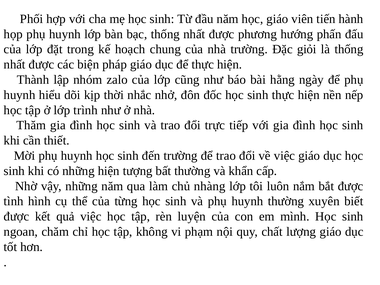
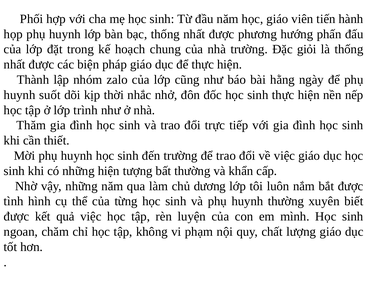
hiểu: hiểu -> suốt
nhàng: nhàng -> dương
